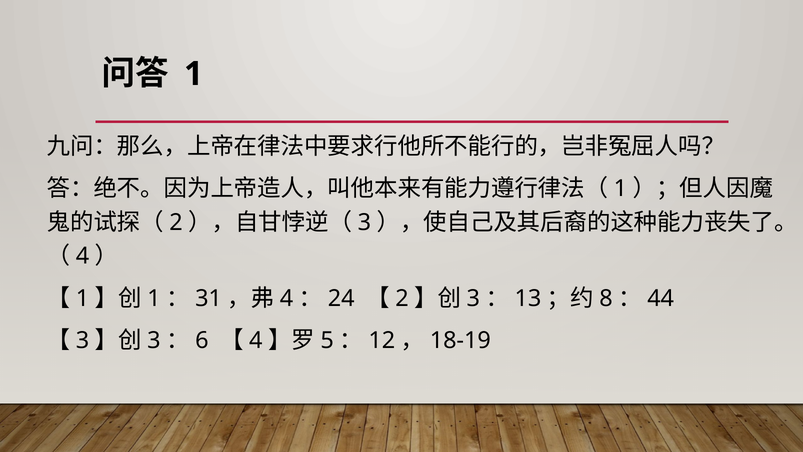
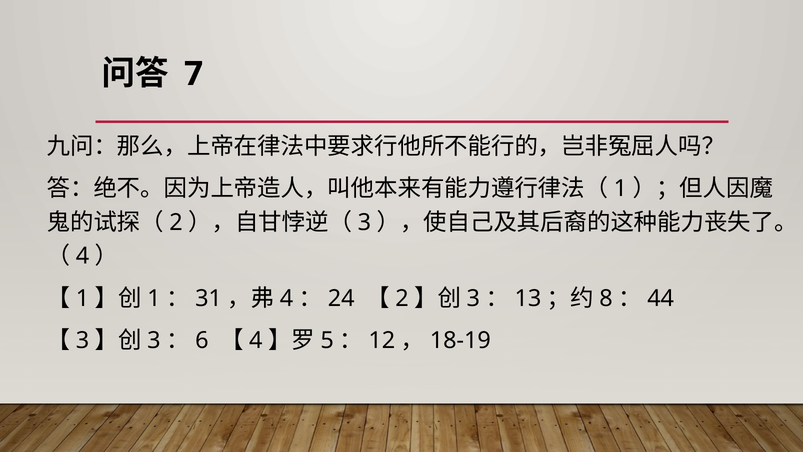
1 at (194, 74): 1 -> 7
